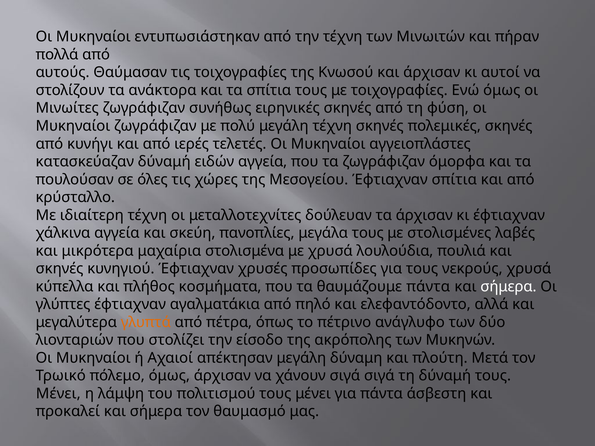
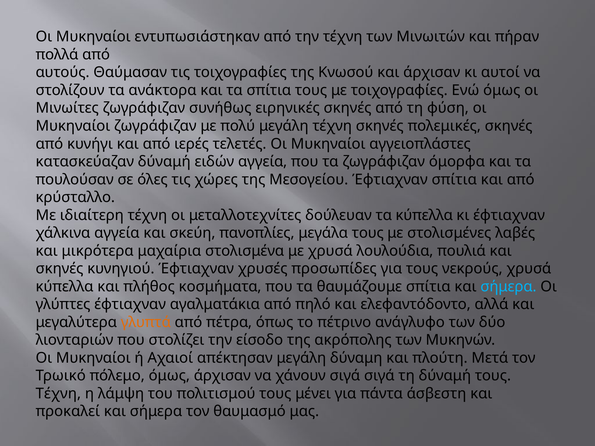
τα άρχισαν: άρχισαν -> κύπελλα
θαυμάζουμε πάντα: πάντα -> σπίτια
σήμερα at (508, 287) colour: white -> light blue
Μένει at (58, 394): Μένει -> Τέχνη
